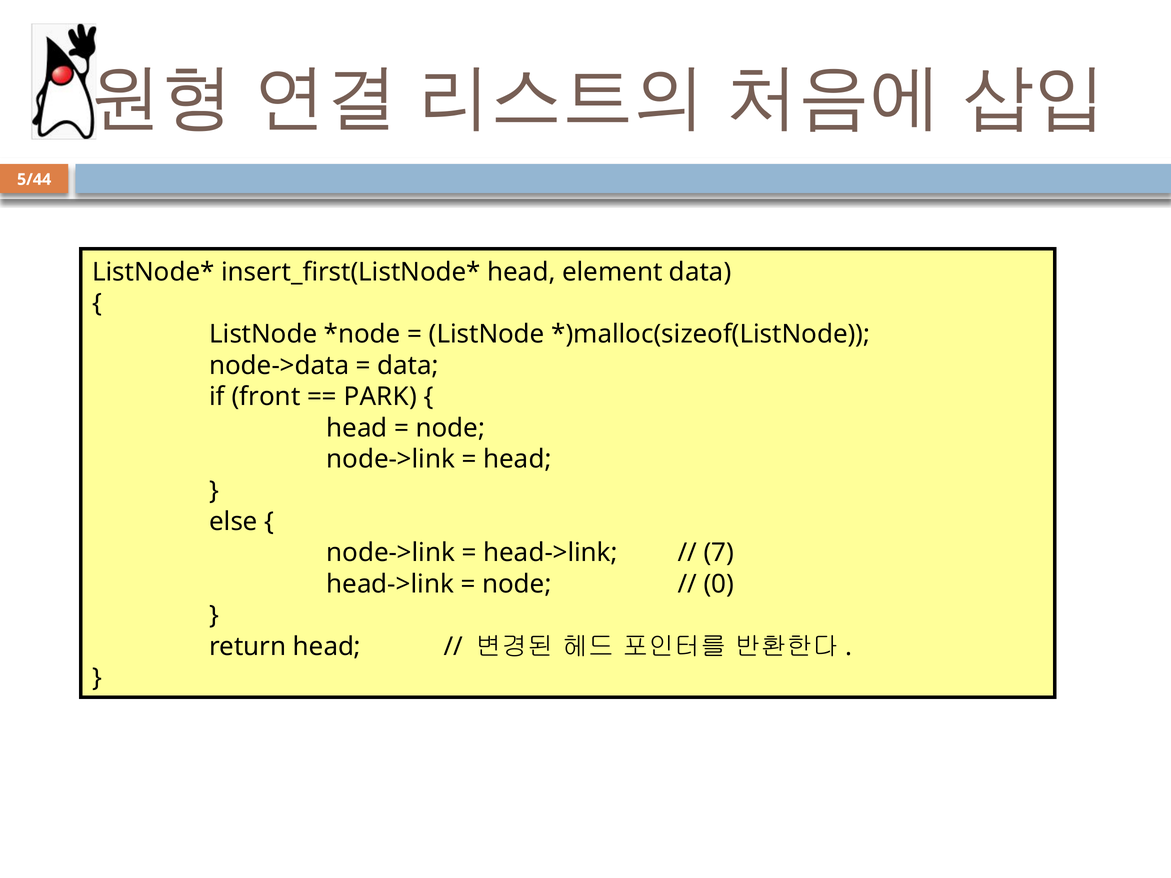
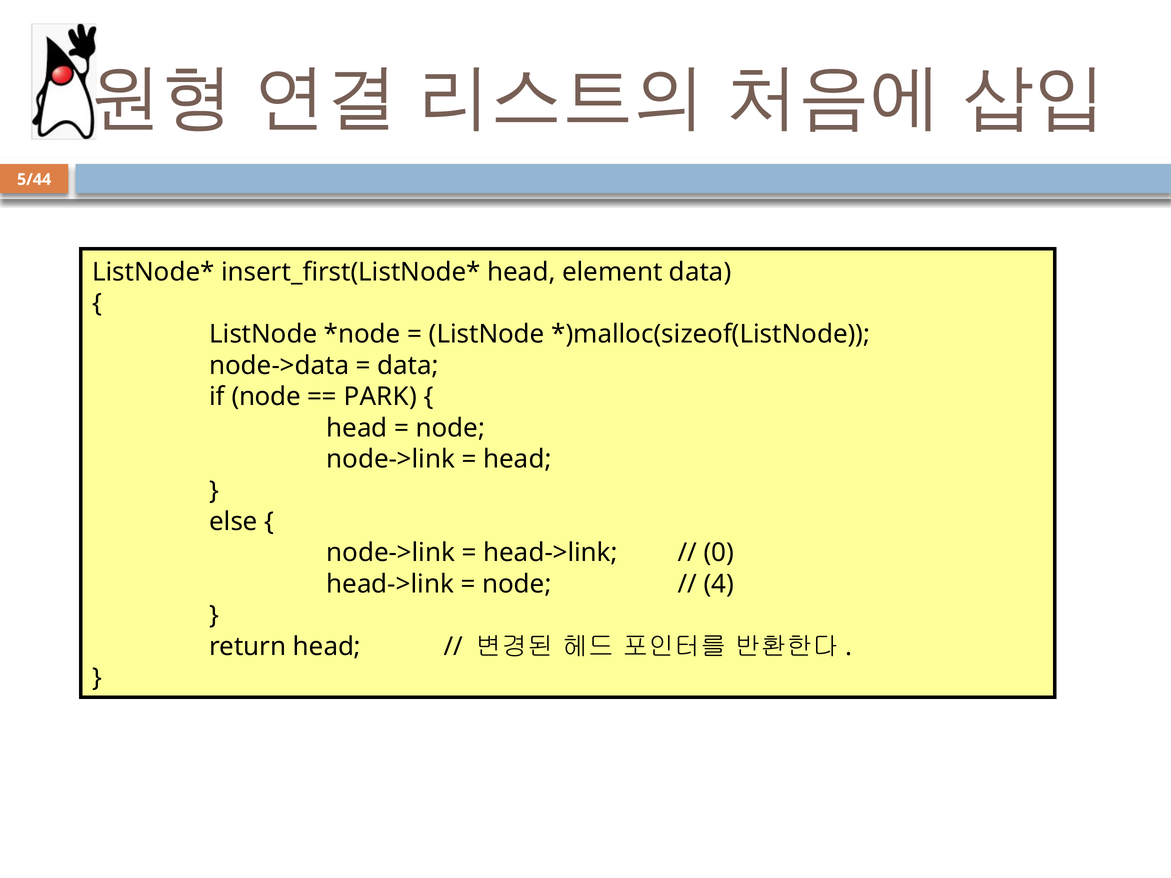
if front: front -> node
7: 7 -> 0
0: 0 -> 4
